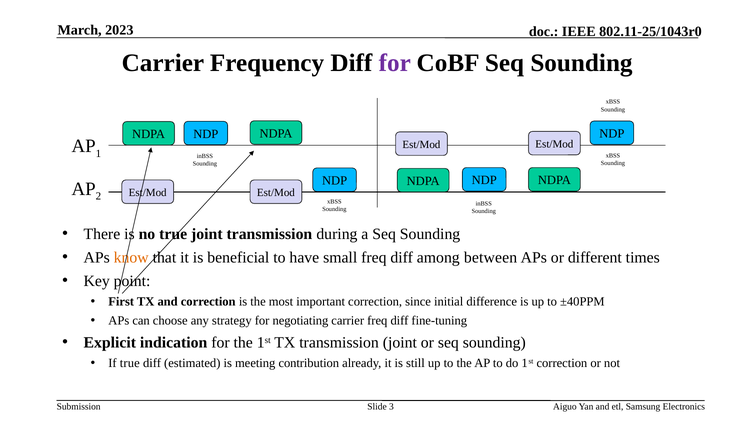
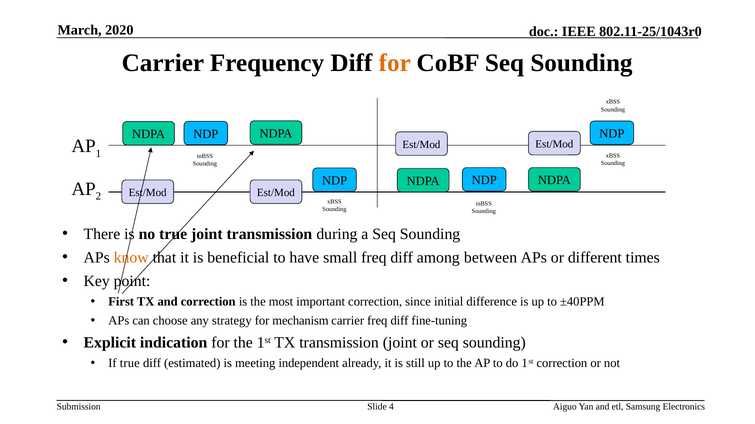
2023: 2023 -> 2020
for at (395, 63) colour: purple -> orange
negotiating: negotiating -> mechanism
contribution: contribution -> independent
3: 3 -> 4
